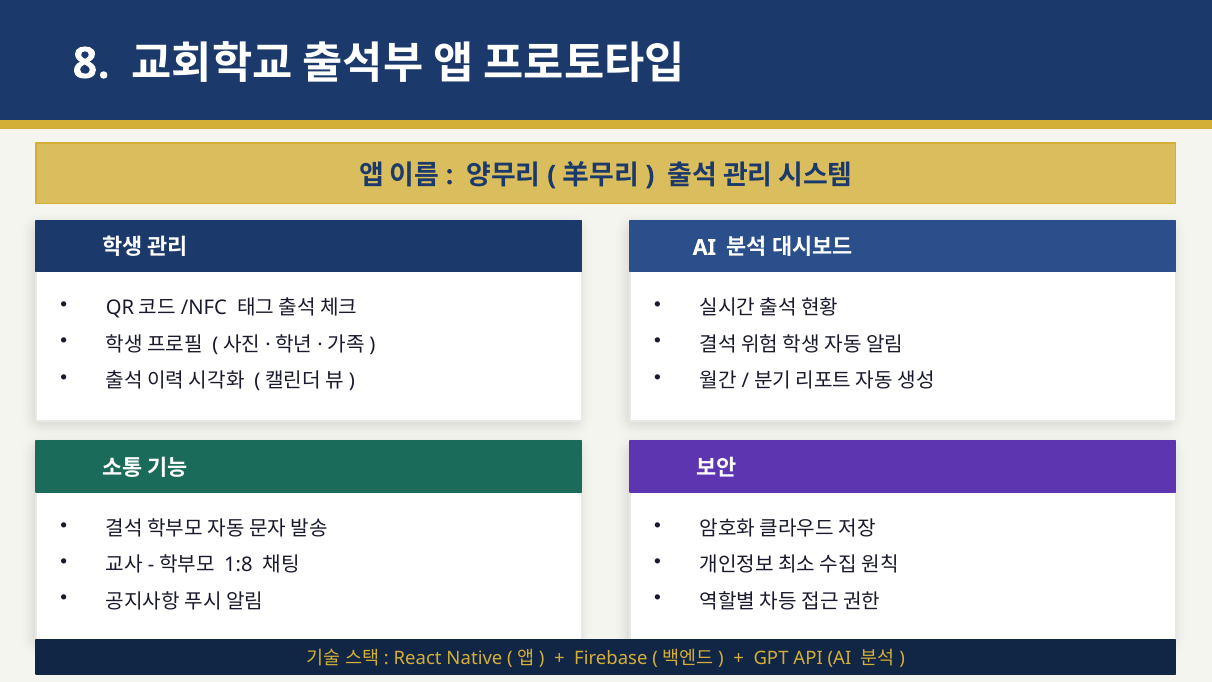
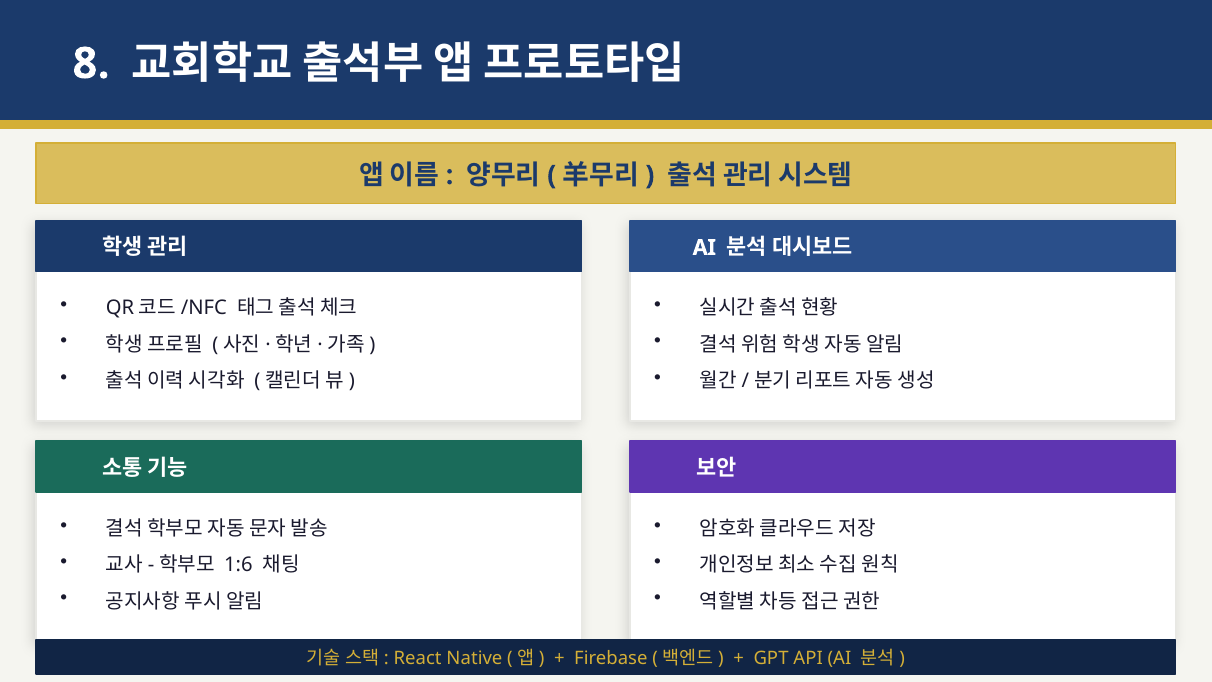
1:8: 1:8 -> 1:6
